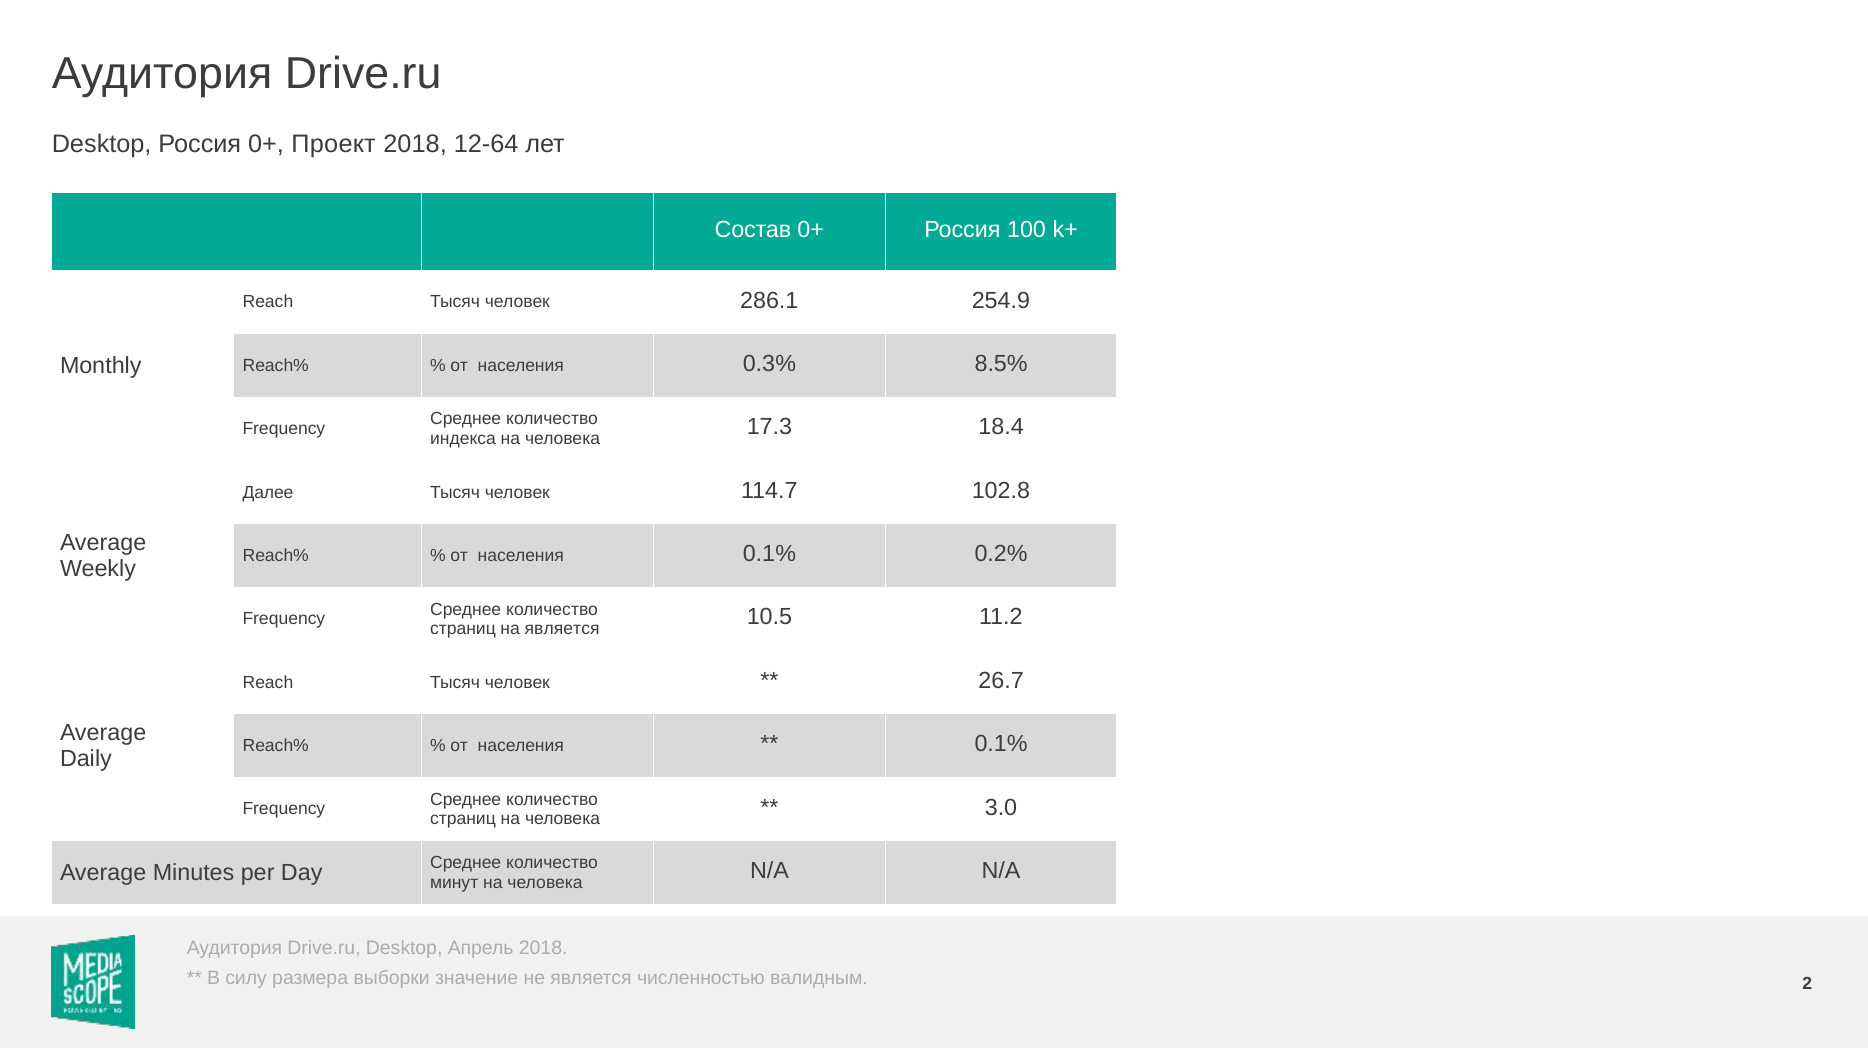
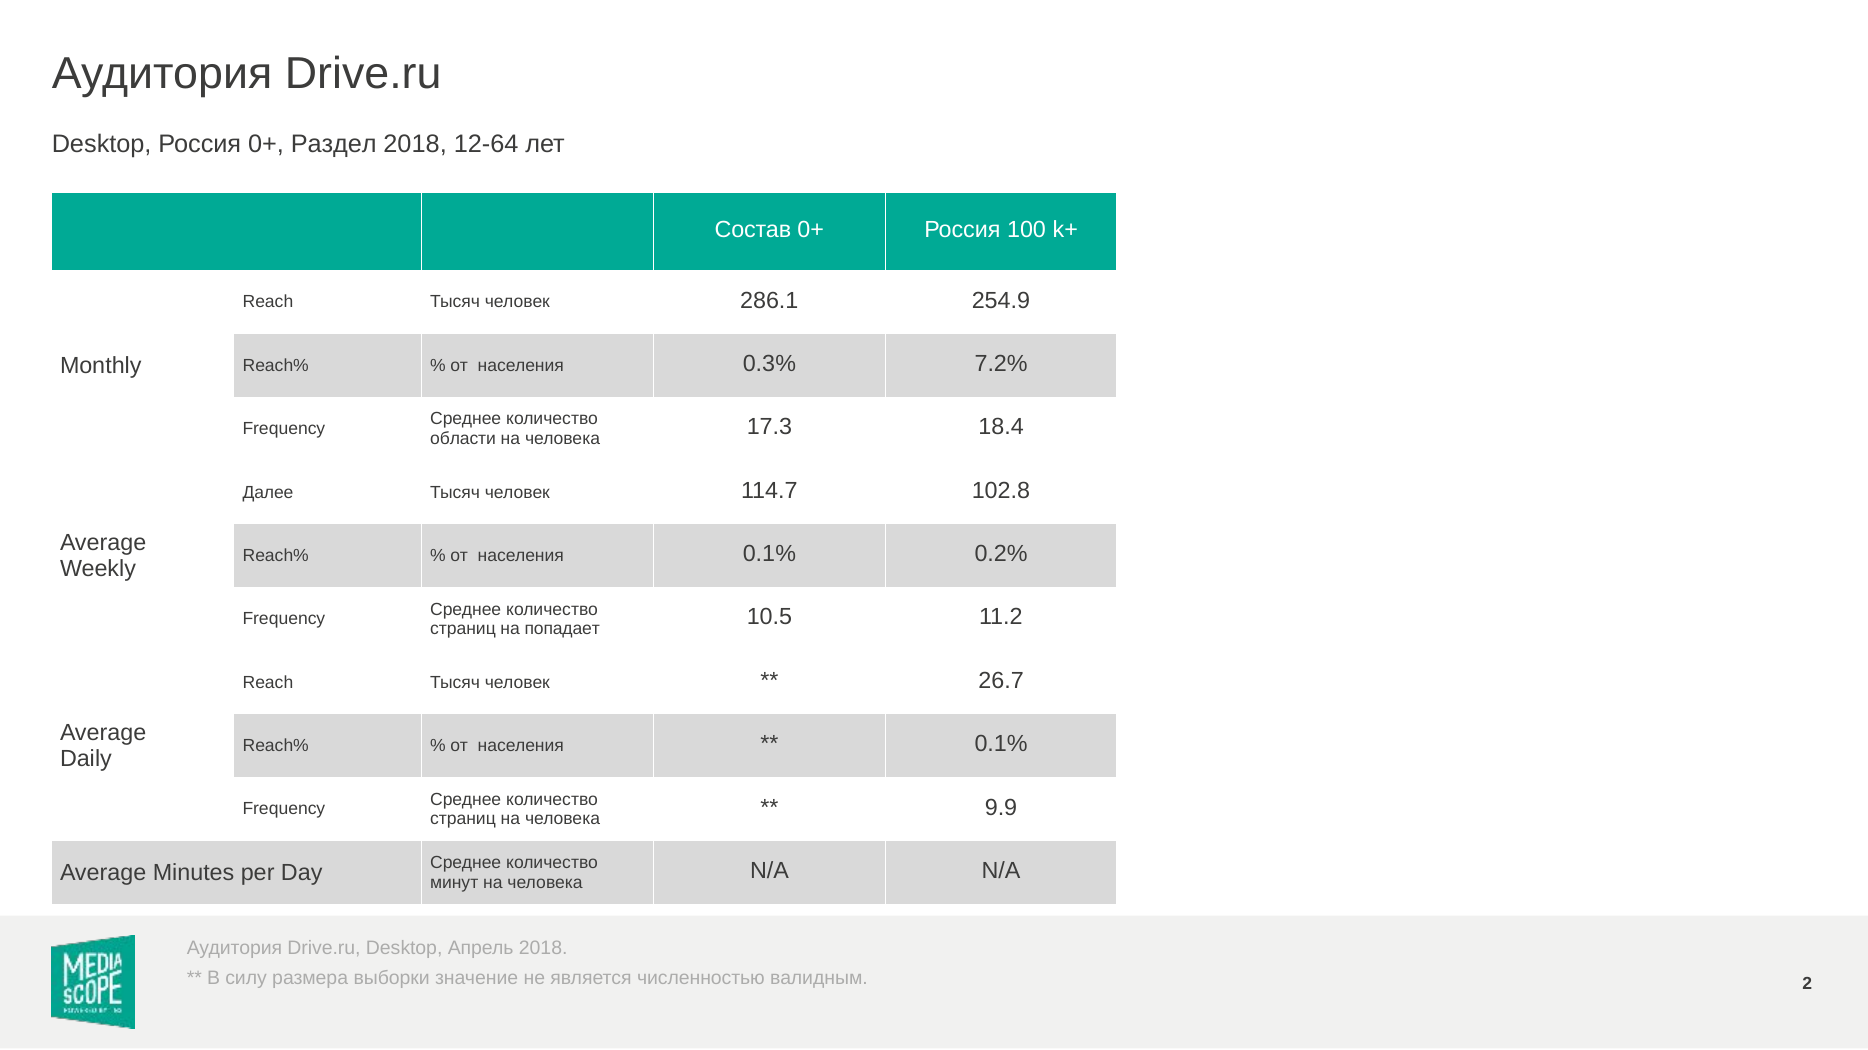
Проект: Проект -> Раздел
8.5%: 8.5% -> 7.2%
индекса: индекса -> области
на является: является -> попадает
3.0: 3.0 -> 9.9
